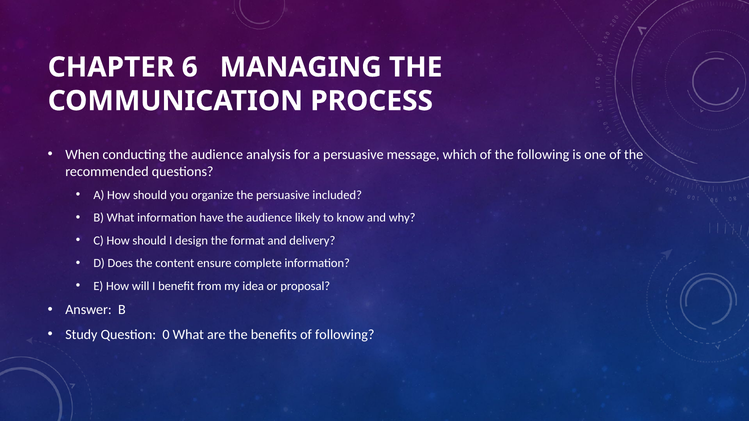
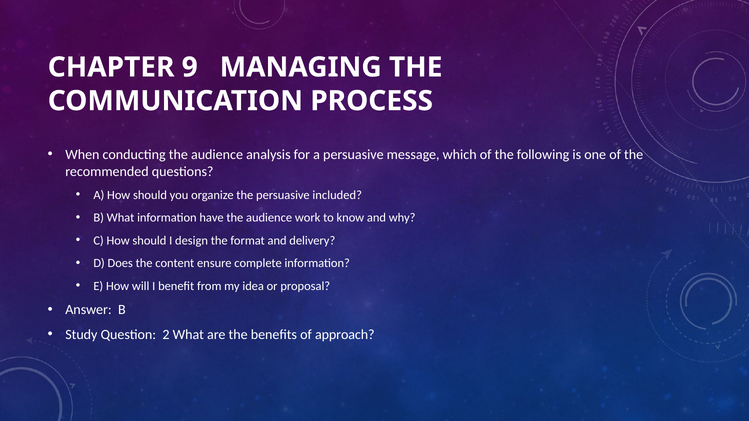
6: 6 -> 9
likely: likely -> work
0: 0 -> 2
of following: following -> approach
